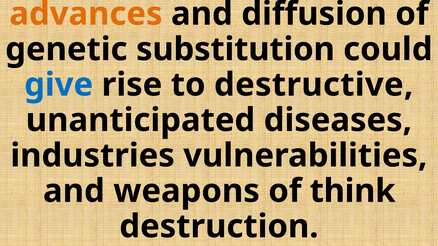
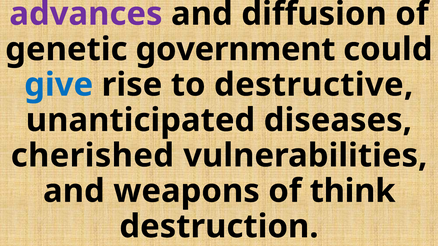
advances colour: orange -> purple
substitution: substitution -> government
industries: industries -> cherished
